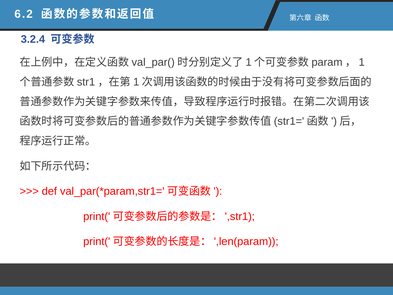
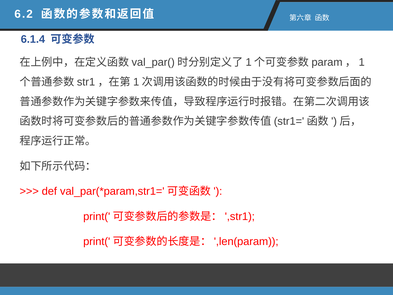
3.2.4: 3.2.4 -> 6.1.4
